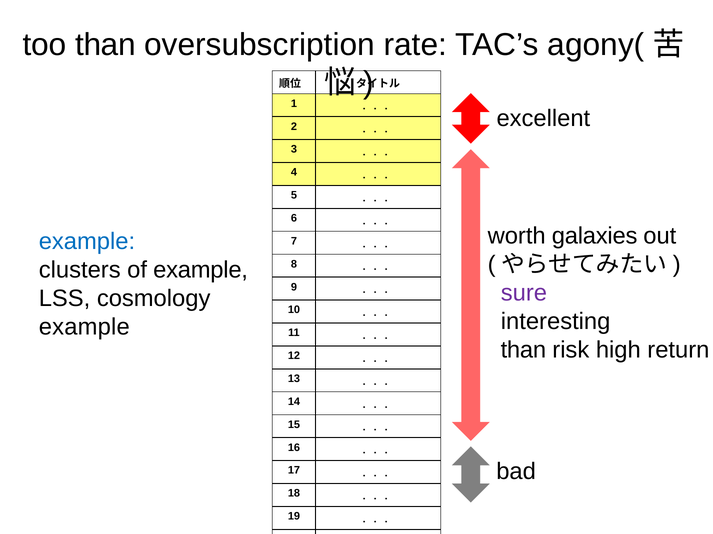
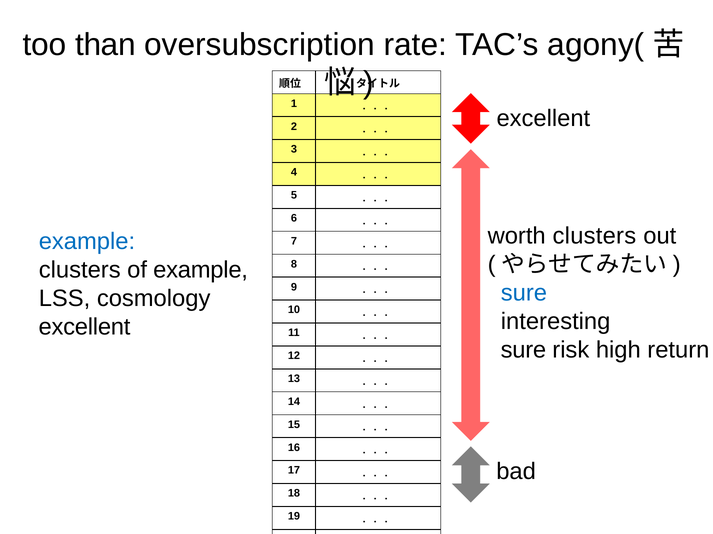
worth galaxies: galaxies -> clusters
sure at (524, 293) colour: purple -> blue
example at (84, 327): example -> excellent
than at (523, 350): than -> sure
